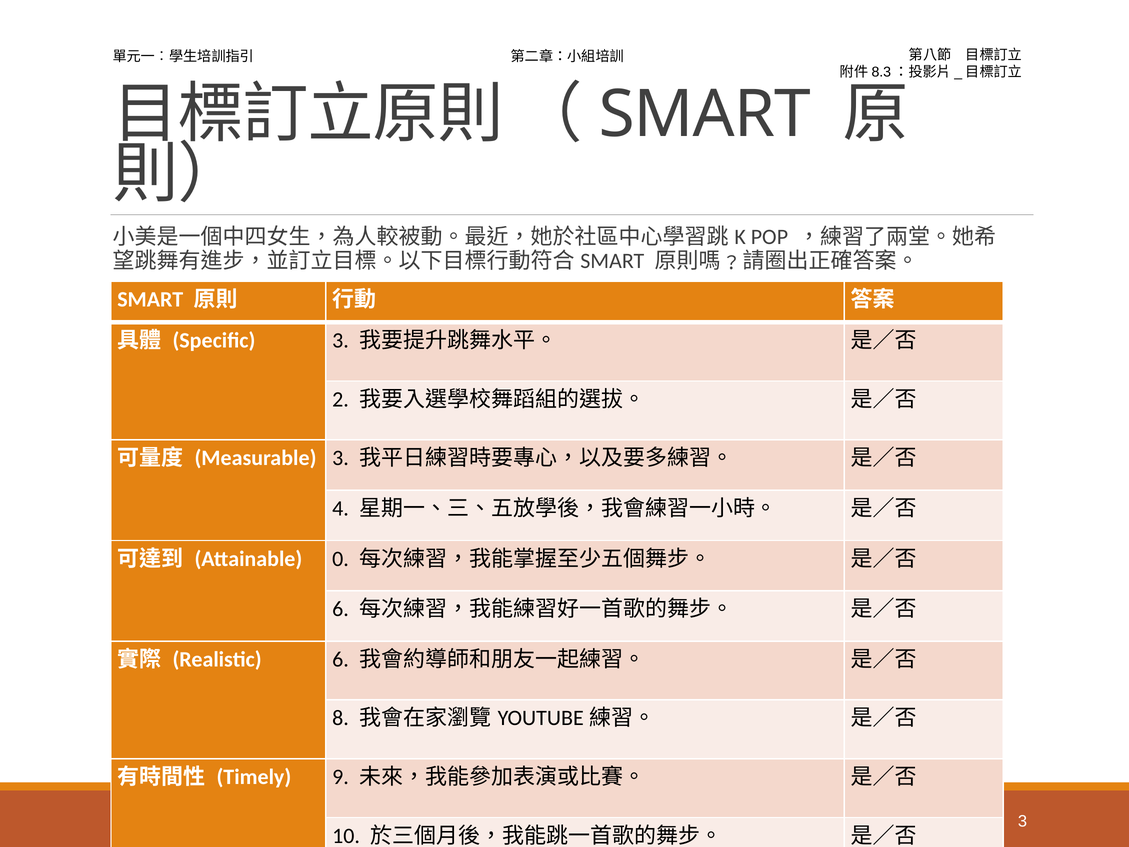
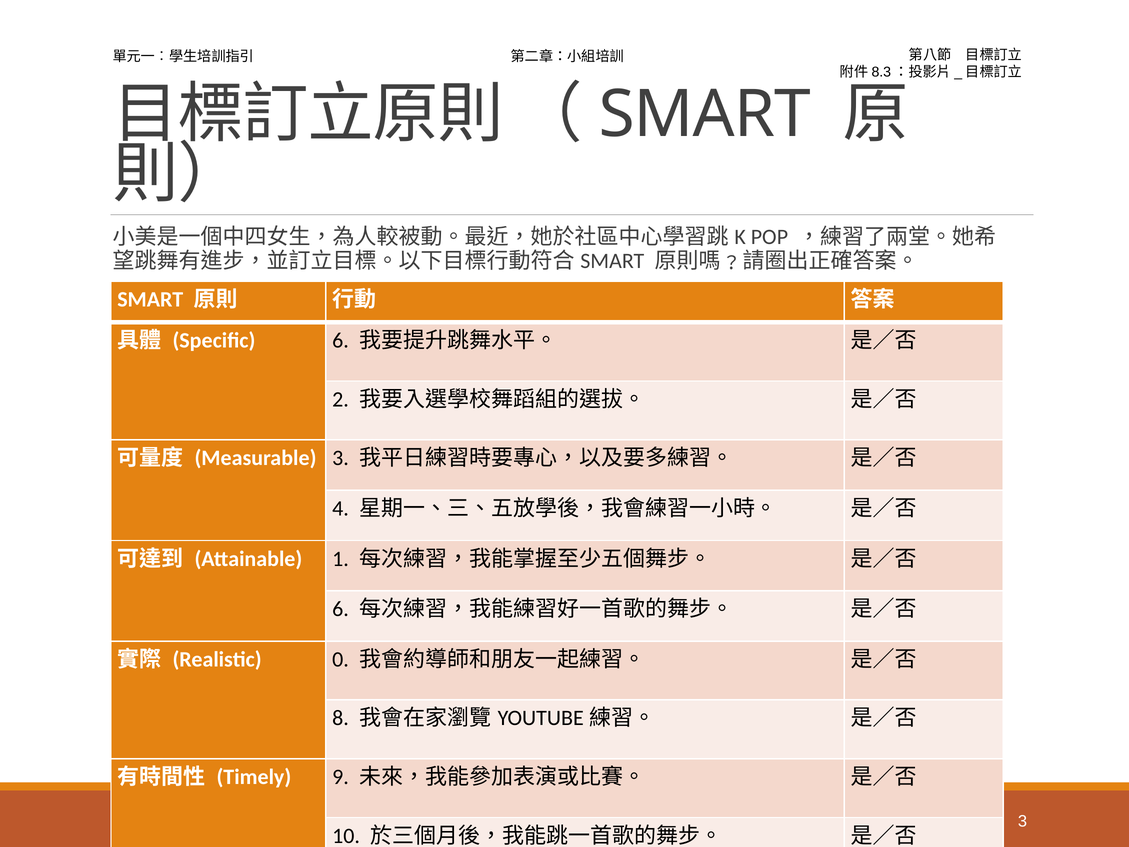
Specific 3: 3 -> 6
0: 0 -> 1
Realistic 6: 6 -> 0
